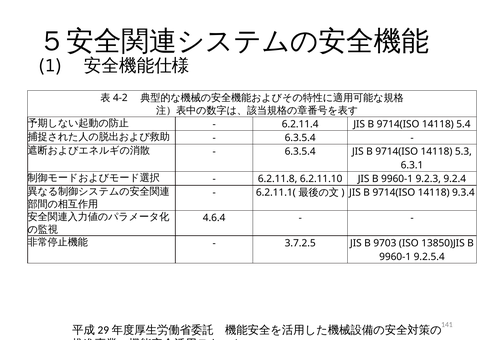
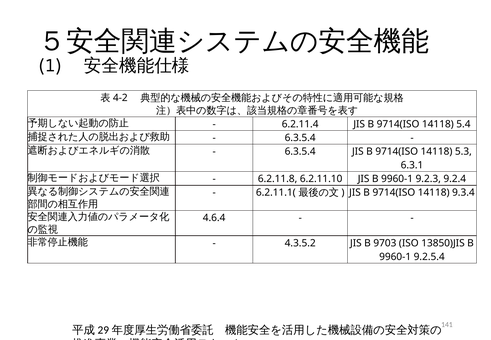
3.7.2.5: 3.7.2.5 -> 4.3.5.2
